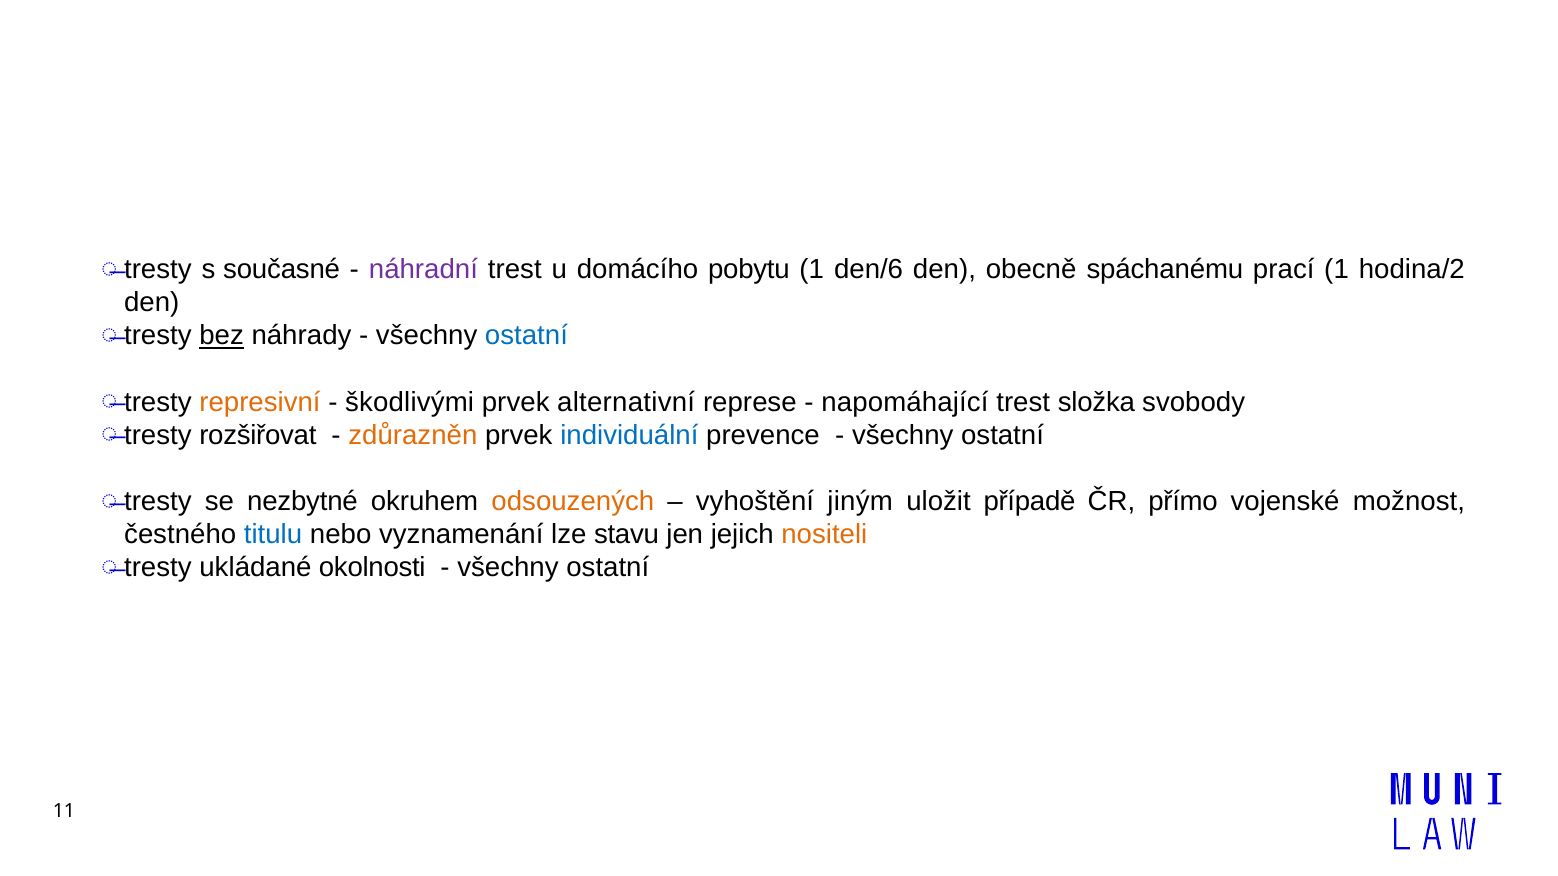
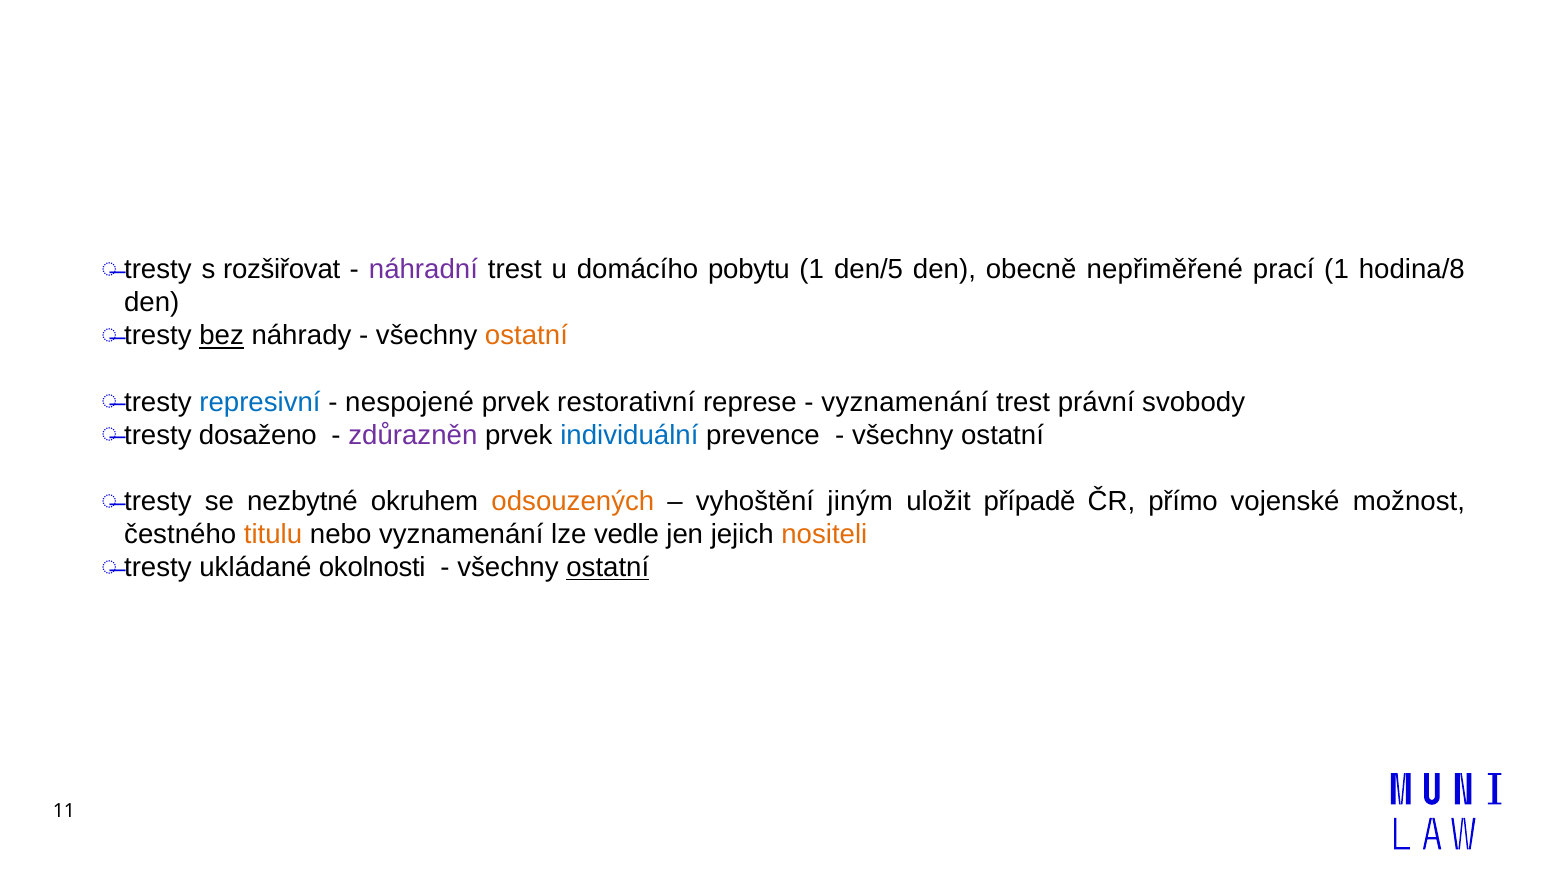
současné: současné -> rozšiřovat
den/6: den/6 -> den/5
spáchanému: spáchanému -> nepřiměřené
hodina/2: hodina/2 -> hodina/8
ostatní at (526, 336) colour: blue -> orange
represivní colour: orange -> blue
škodlivými: škodlivými -> nespojené
alternativní: alternativní -> restorativní
napomáhající at (905, 402): napomáhající -> vyznamenání
složka: složka -> právní
rozšiřovat: rozšiřovat -> dosaženo
zdůrazněn colour: orange -> purple
titulu colour: blue -> orange
stavu: stavu -> vedle
ostatní at (608, 568) underline: none -> present
